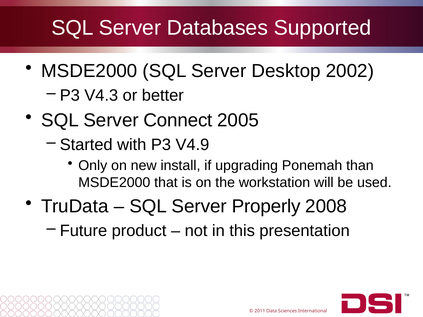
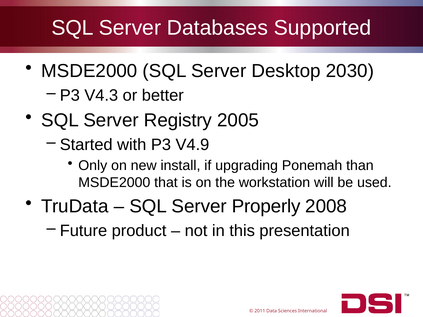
2002: 2002 -> 2030
Connect: Connect -> Registry
